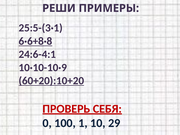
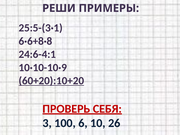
6·6+8·8 underline: present -> none
0: 0 -> 3
1: 1 -> 6
29: 29 -> 26
